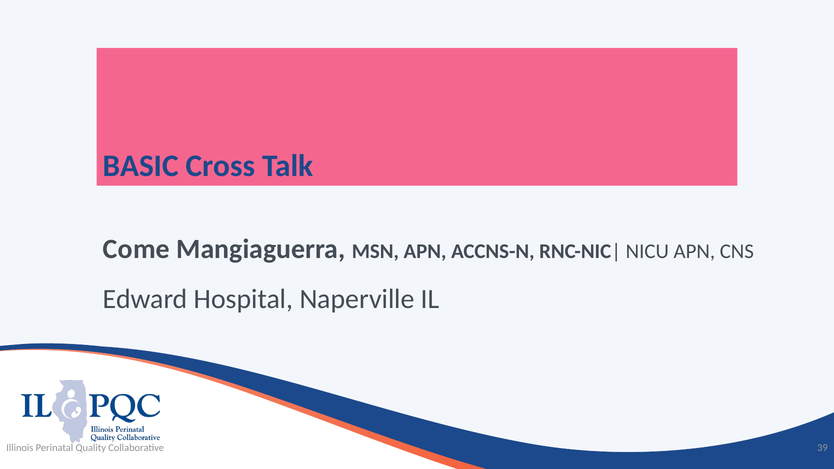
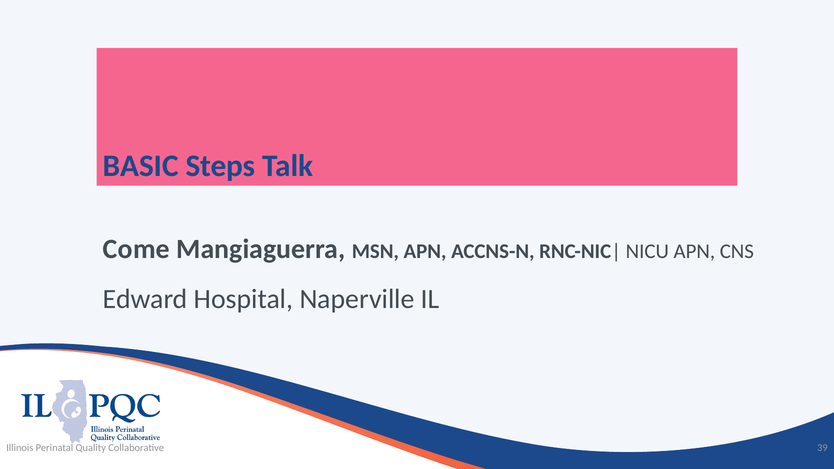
Cross: Cross -> Steps
